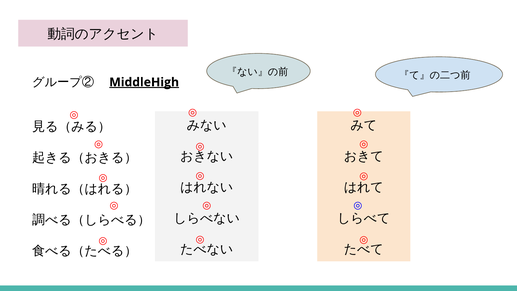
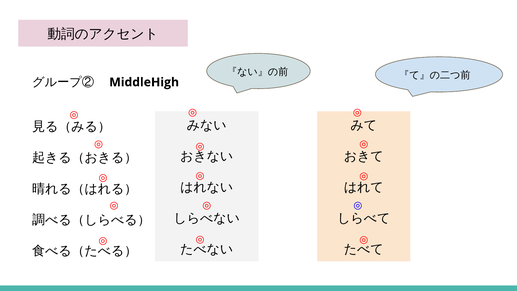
MiddleHigh underline: present -> none
